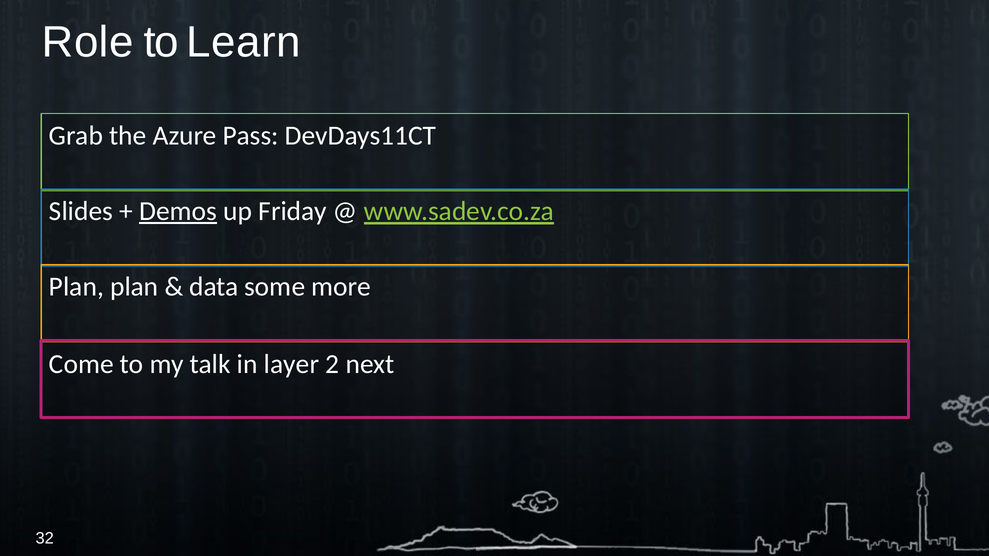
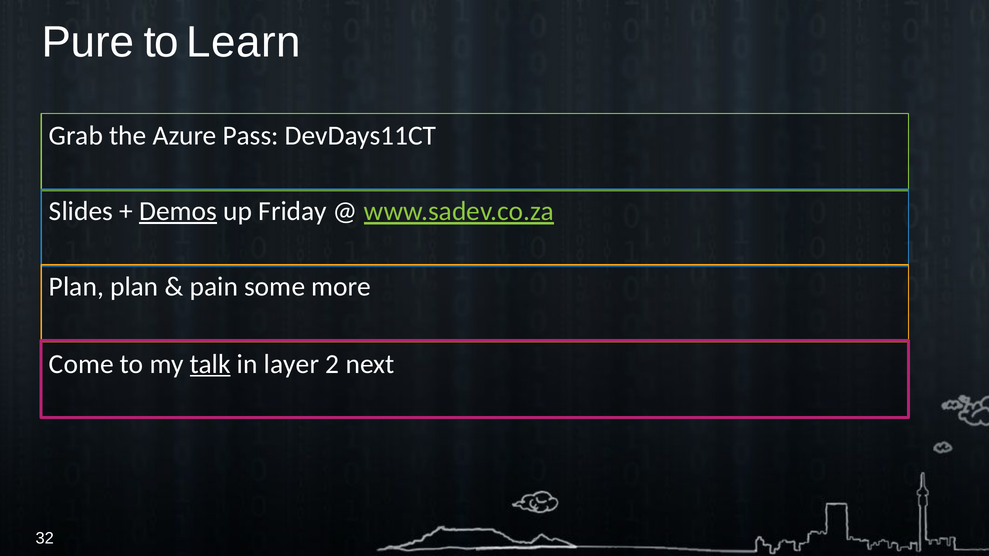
Role: Role -> Pure
data: data -> pain
talk underline: none -> present
